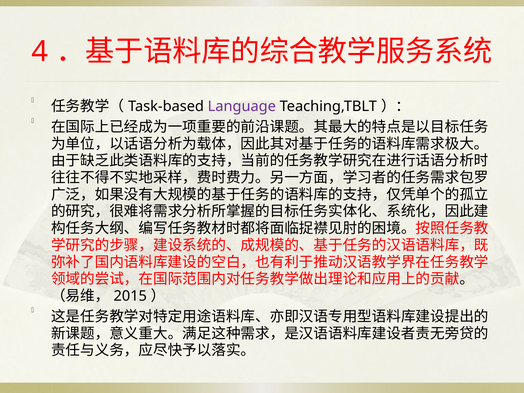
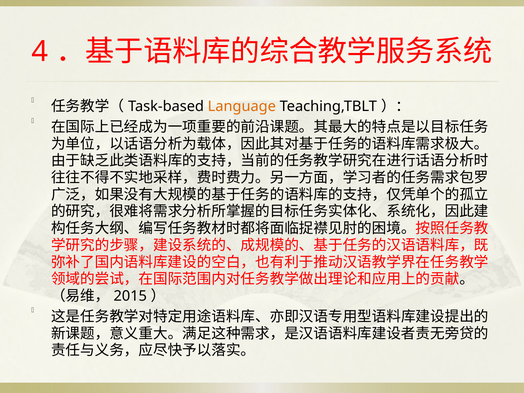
Language colour: purple -> orange
